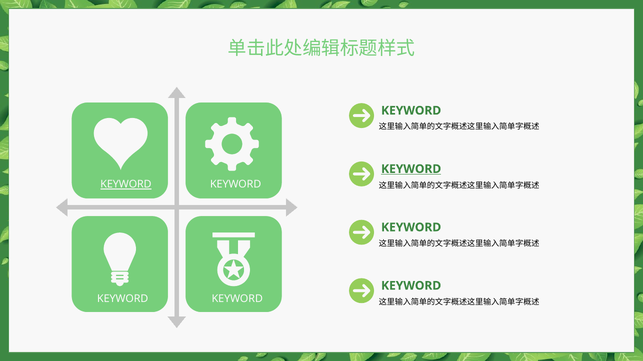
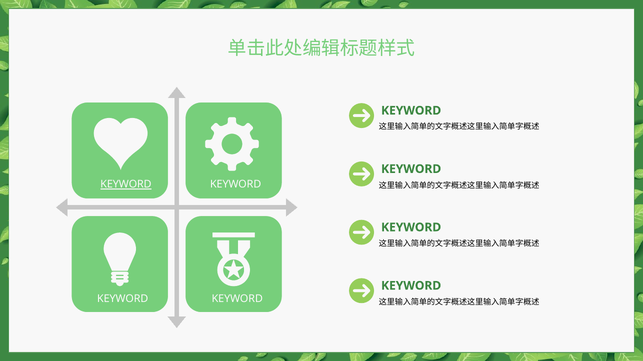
KEYWORD at (411, 169) underline: present -> none
